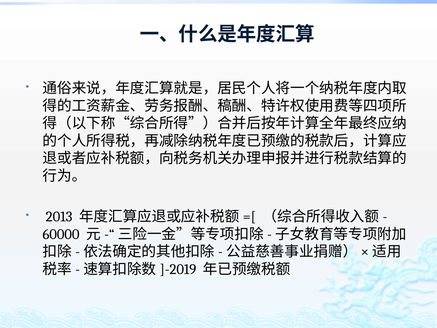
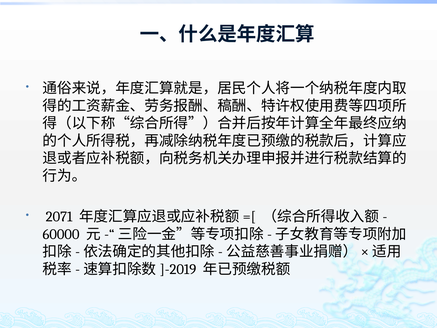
2013: 2013 -> 2071
